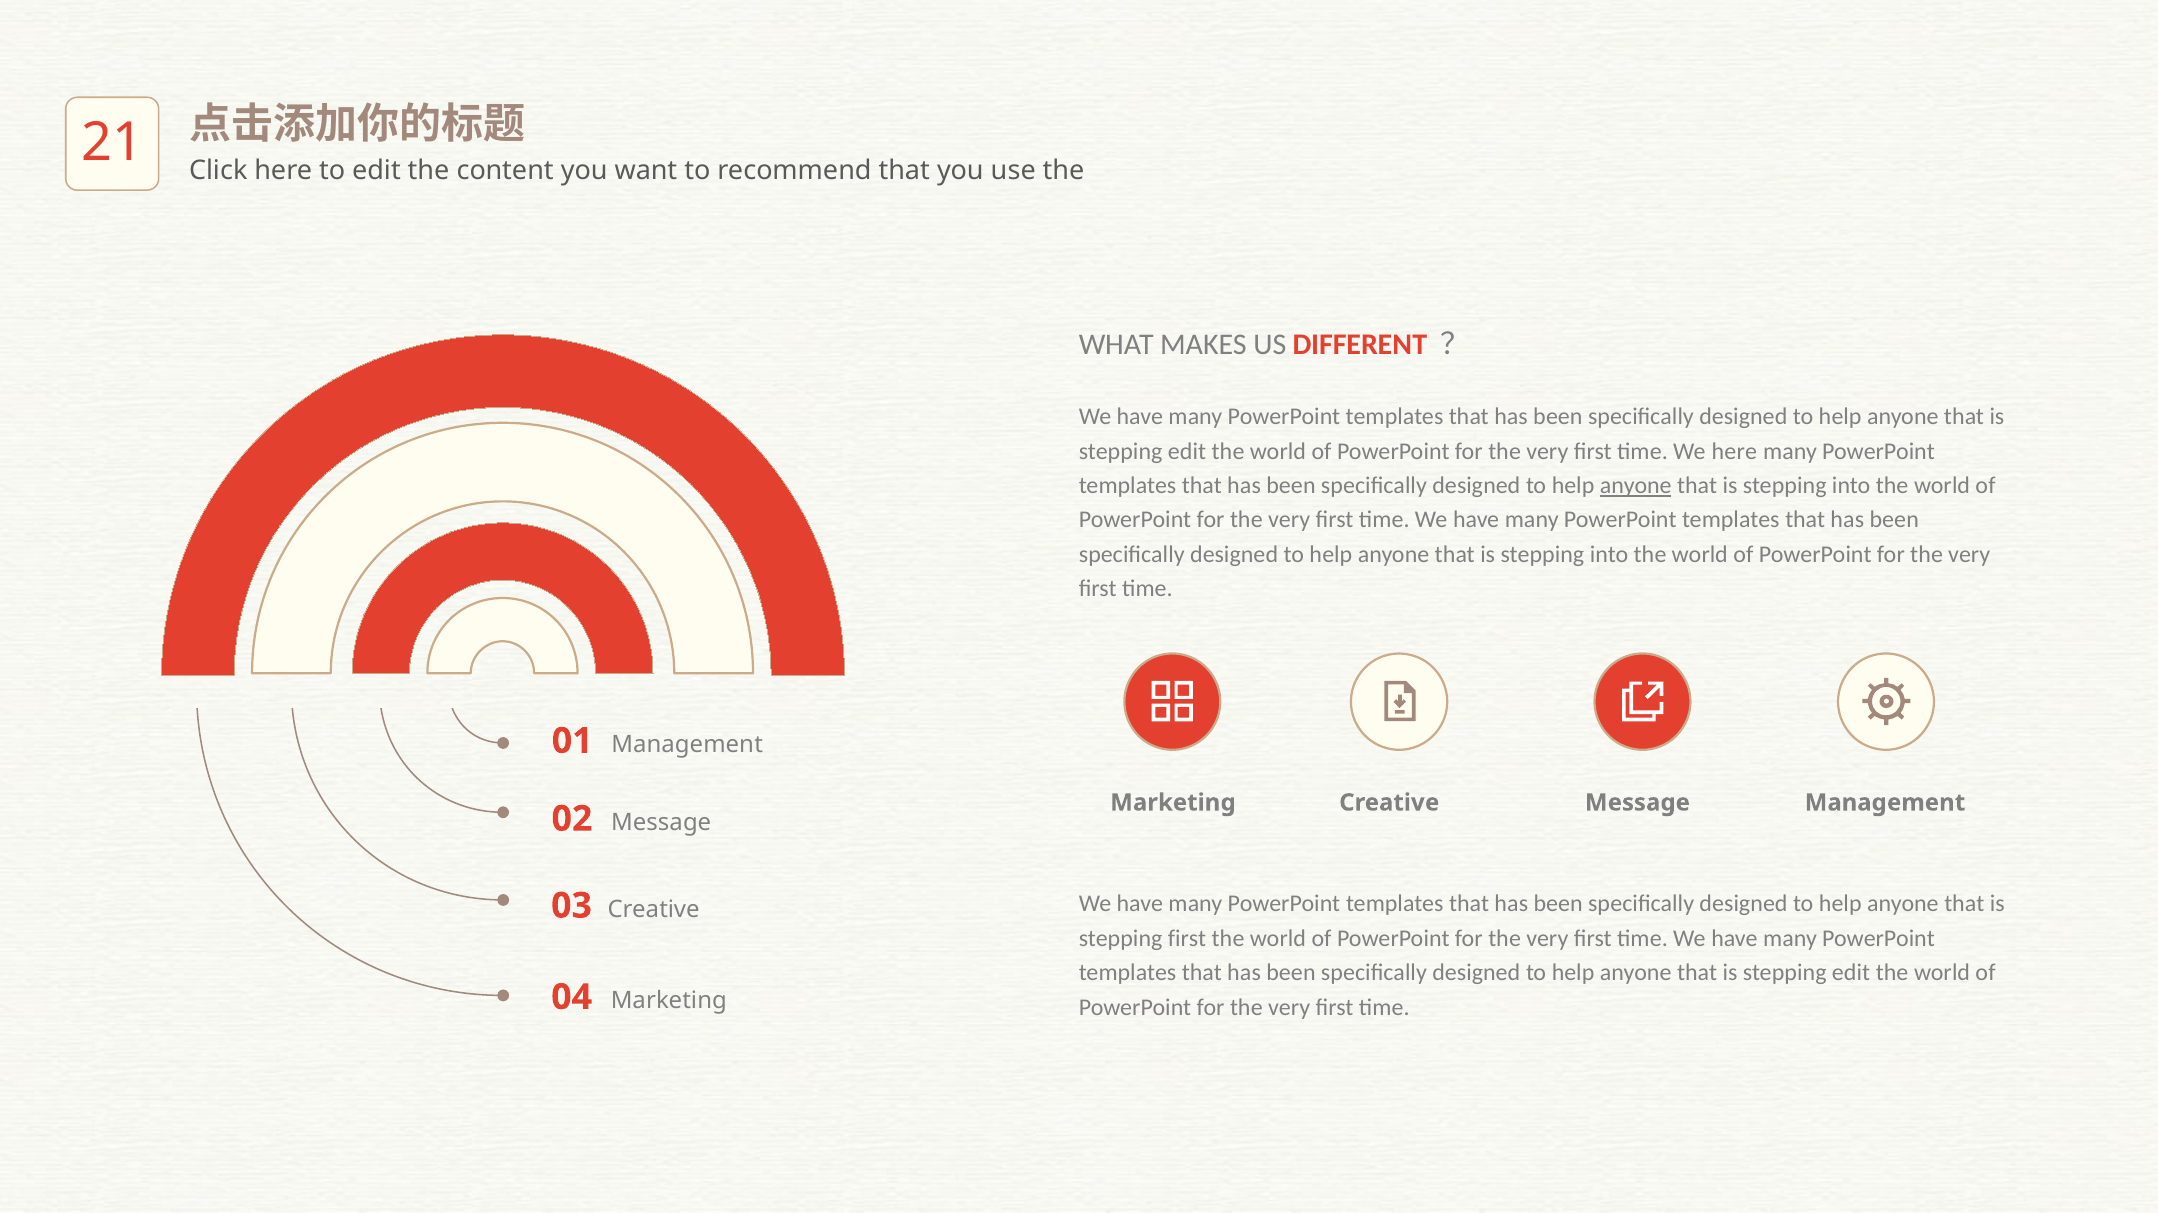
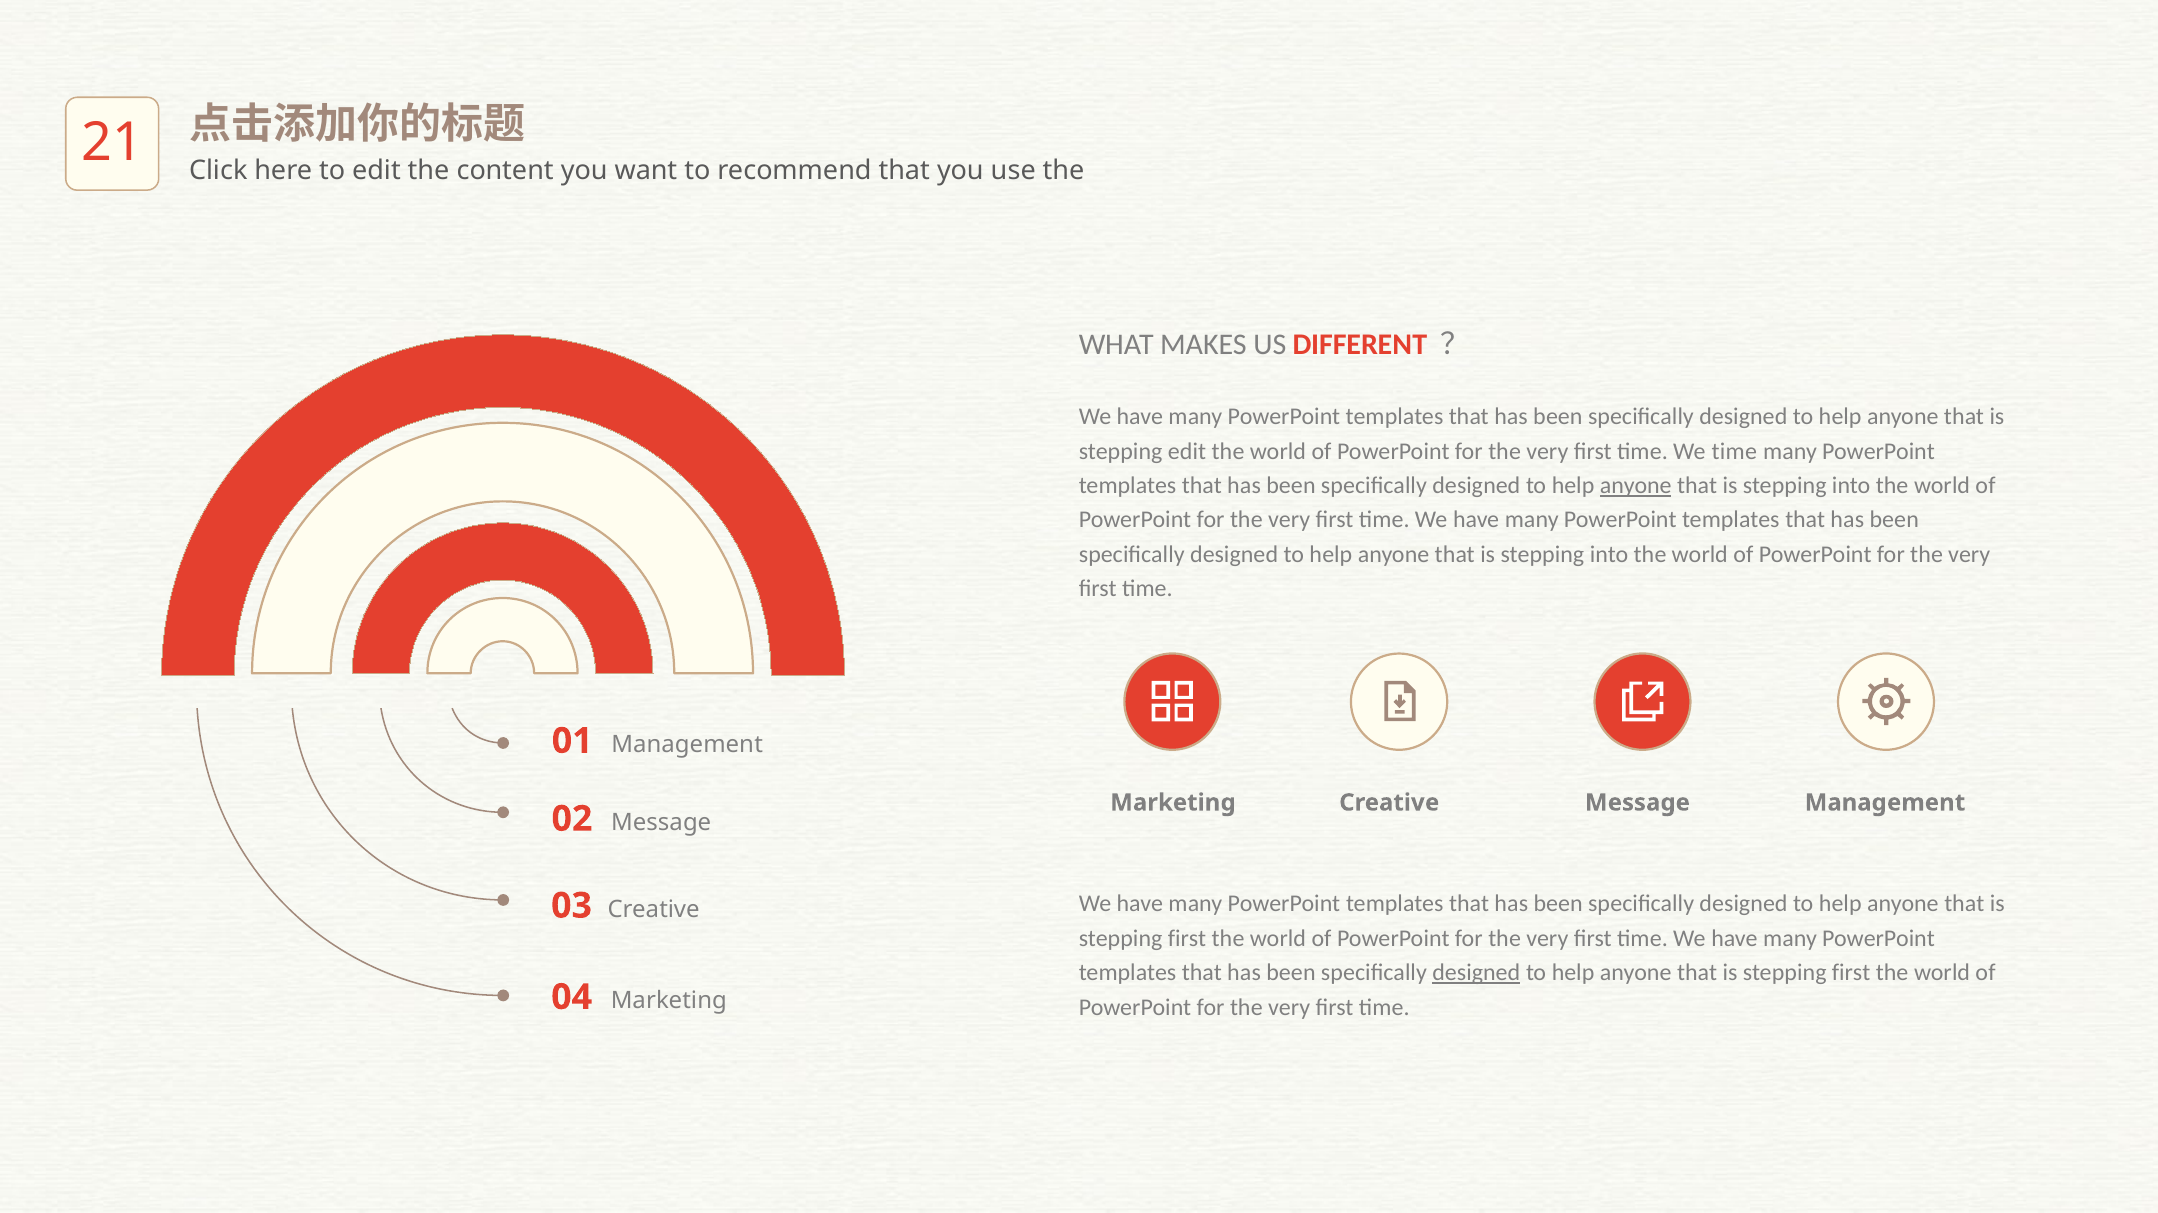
We here: here -> time
designed at (1476, 973) underline: none -> present
edit at (1851, 973): edit -> first
